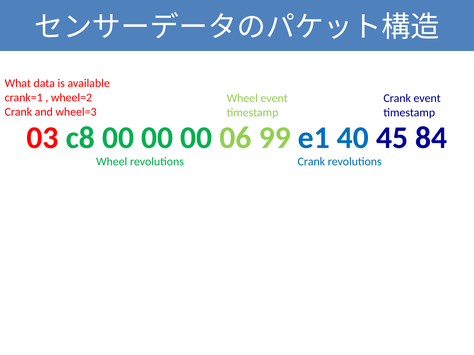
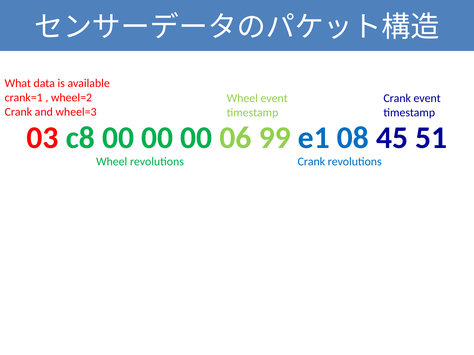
40: 40 -> 08
84: 84 -> 51
